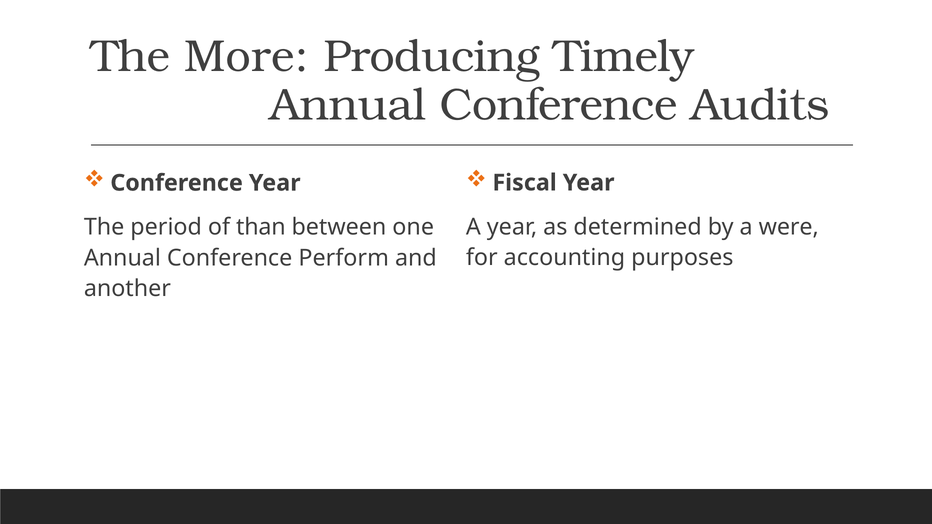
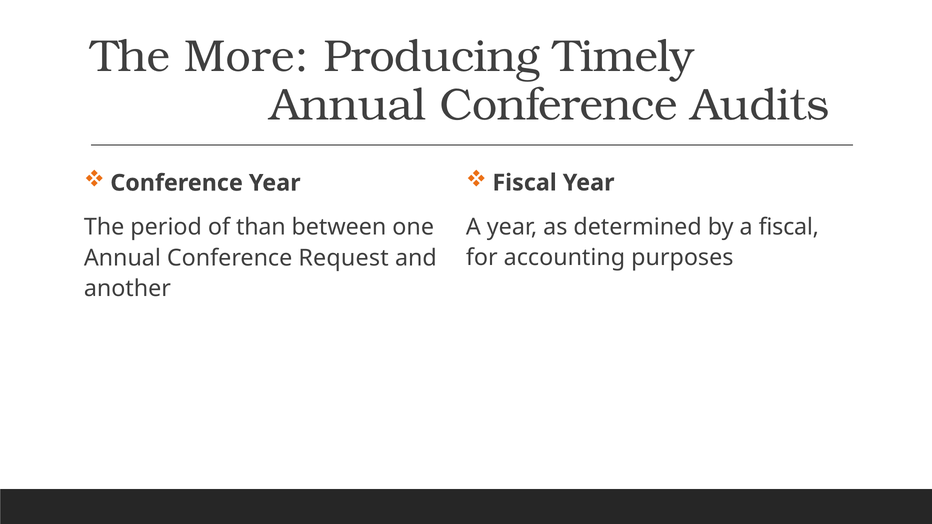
a were: were -> fiscal
Perform: Perform -> Request
